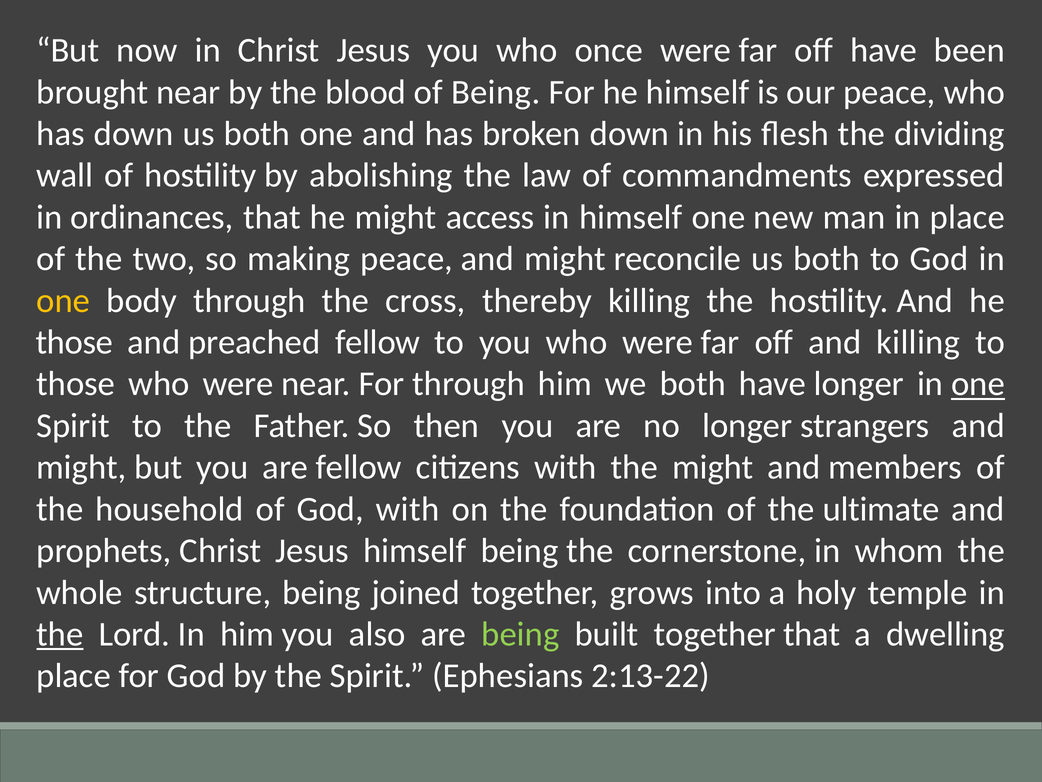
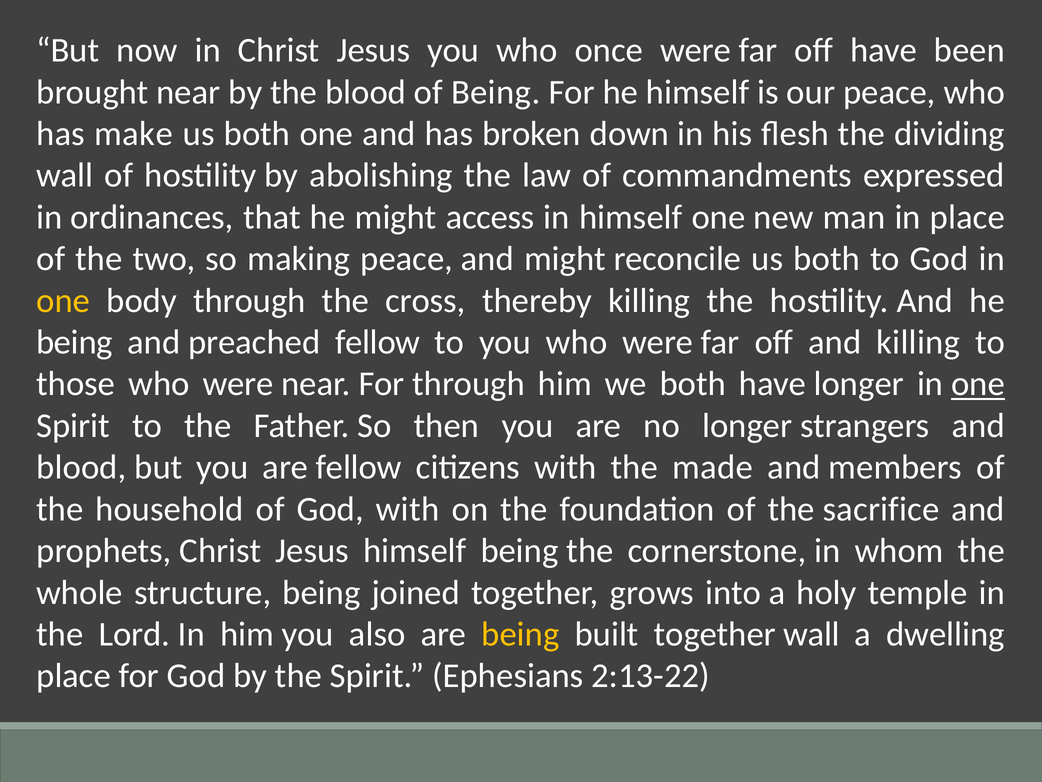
has down: down -> make
those at (74, 342): those -> being
might at (81, 467): might -> blood
the might: might -> made
ultimate: ultimate -> sacrifice
the at (60, 634) underline: present -> none
being at (520, 634) colour: light green -> yellow
together that: that -> wall
